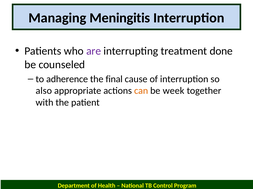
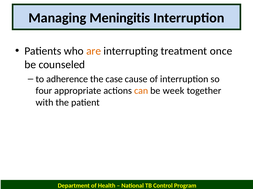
are colour: purple -> orange
done: done -> once
final: final -> case
also: also -> four
